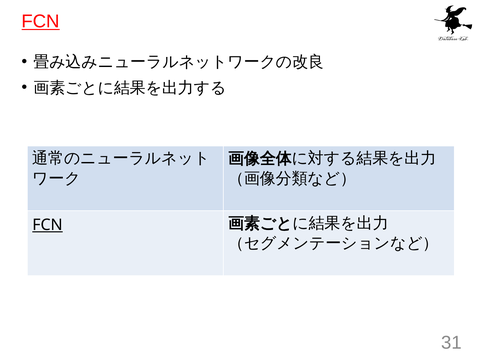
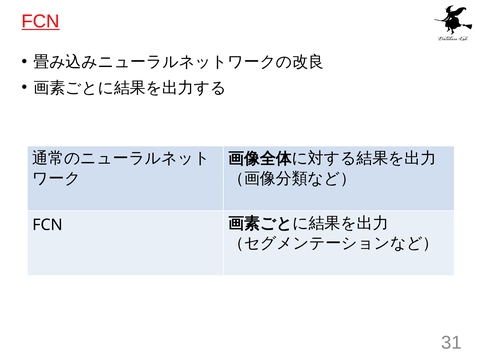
FCN at (47, 225) underline: present -> none
